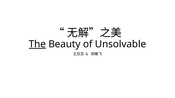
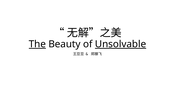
Unsolvable underline: none -> present
